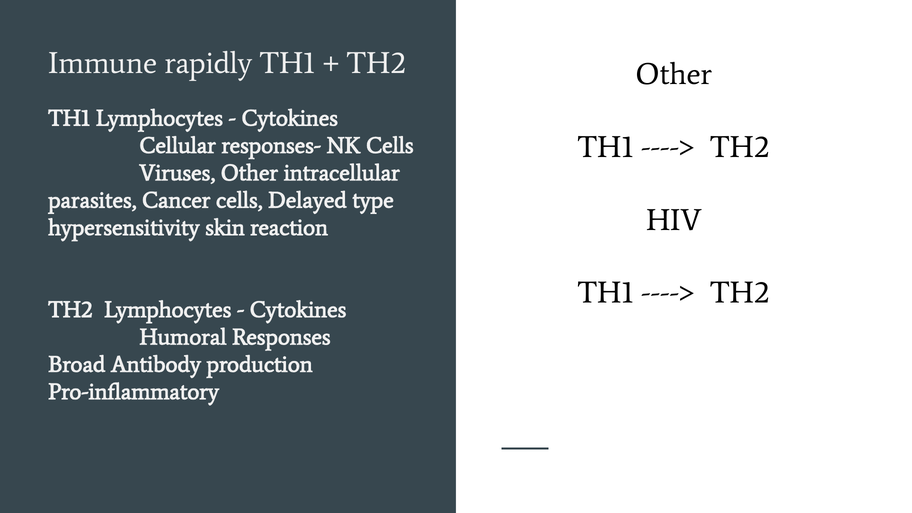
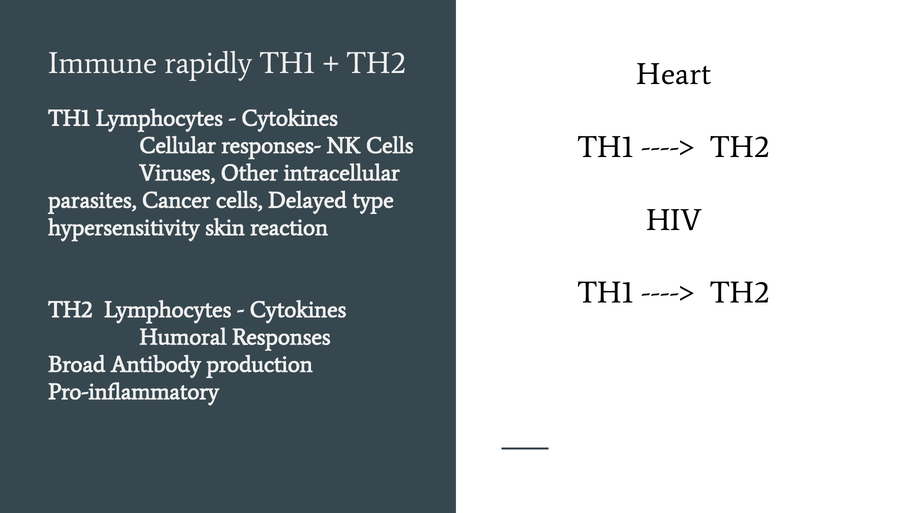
Other at (674, 74): Other -> Heart
